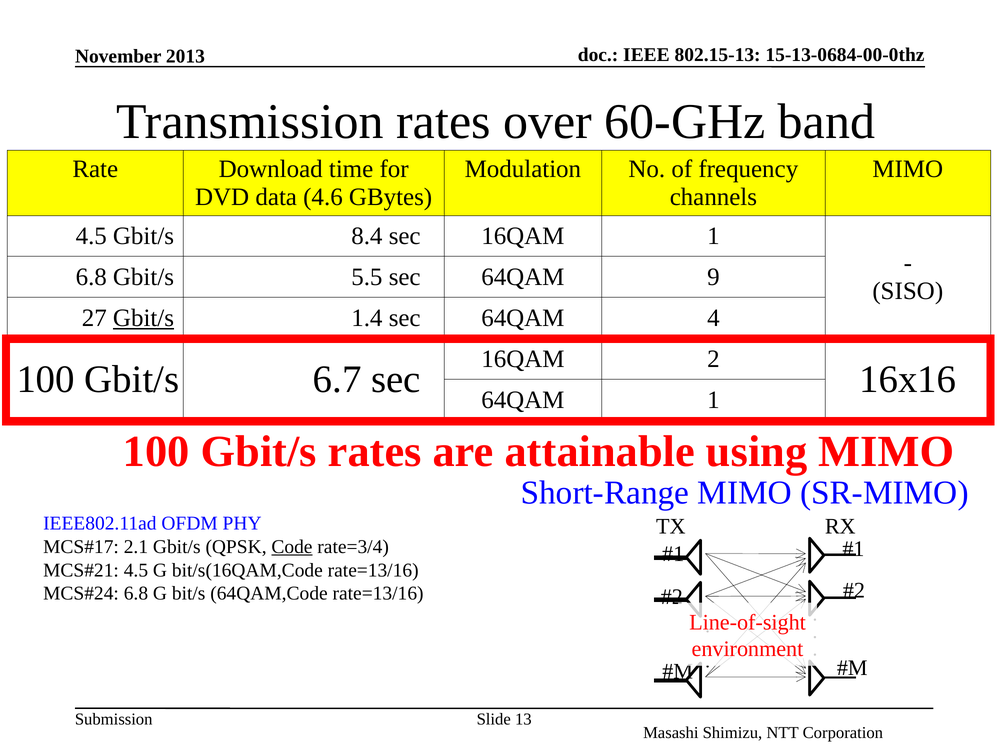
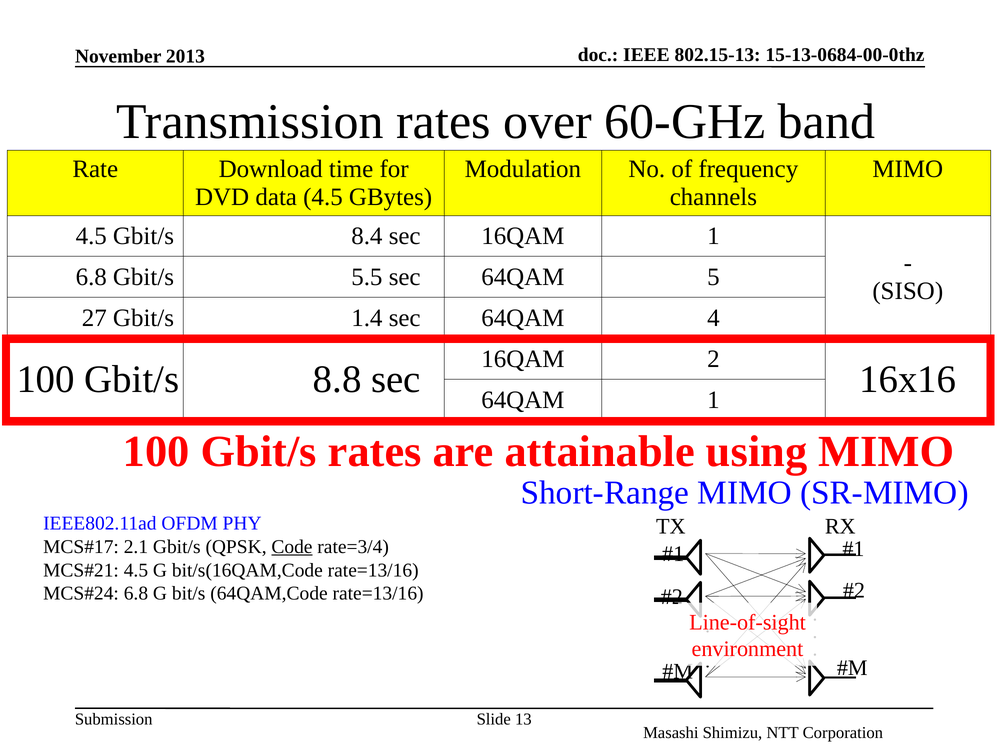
data 4.6: 4.6 -> 4.5
9: 9 -> 5
Gbit/s at (143, 318) underline: present -> none
6.7: 6.7 -> 8.8
